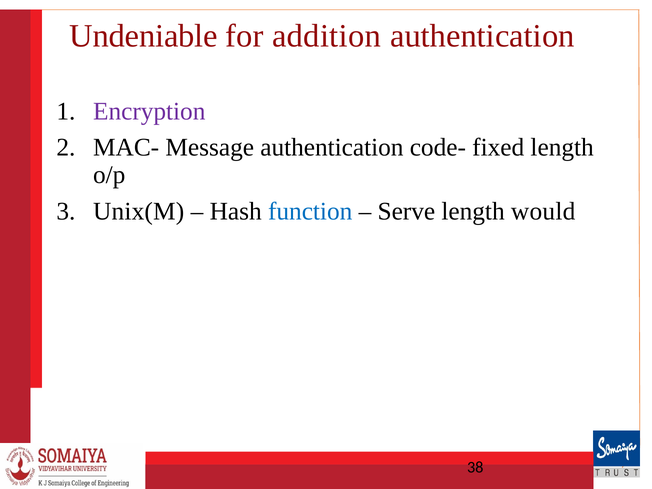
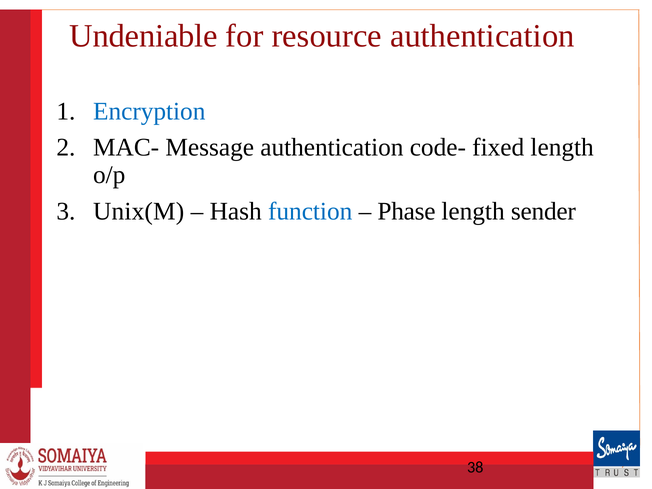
addition: addition -> resource
Encryption colour: purple -> blue
Serve: Serve -> Phase
would: would -> sender
